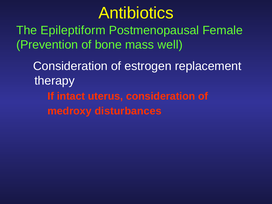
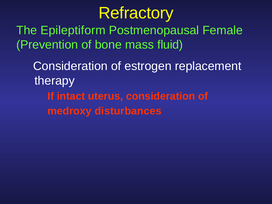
Antibiotics: Antibiotics -> Refractory
well: well -> fluid
